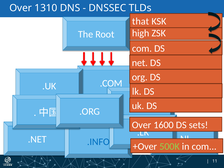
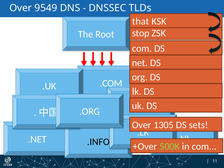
1310: 1310 -> 9549
high: high -> stop
1600: 1600 -> 1305
.INFO colour: blue -> black
